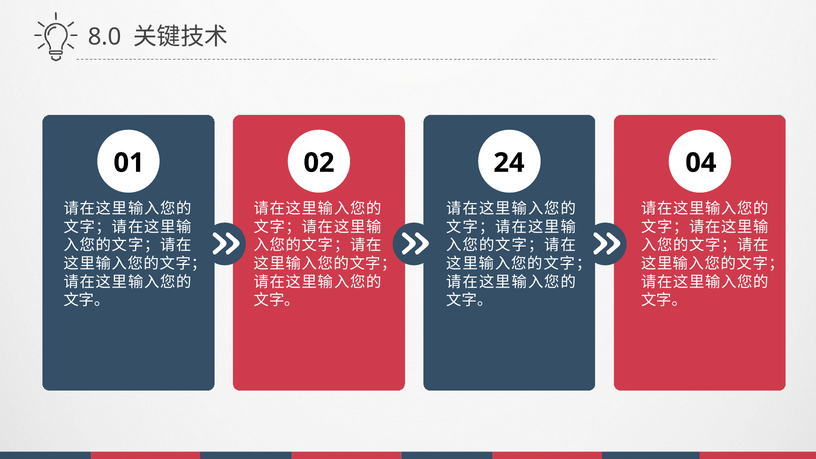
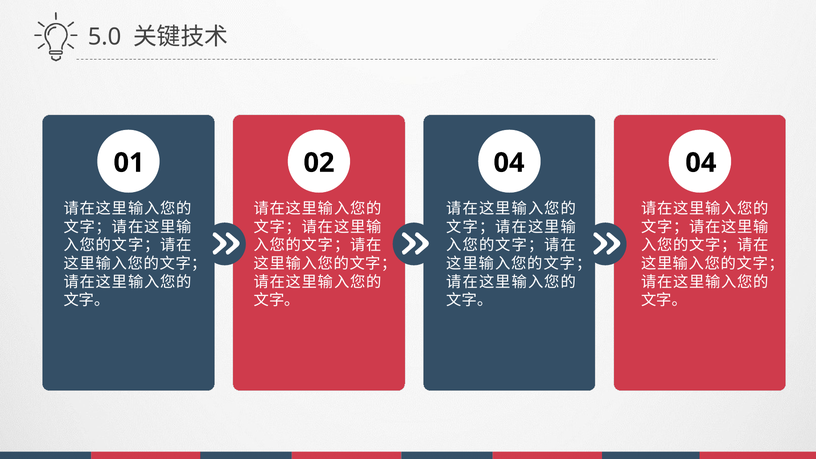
8.0: 8.0 -> 5.0
02 24: 24 -> 04
